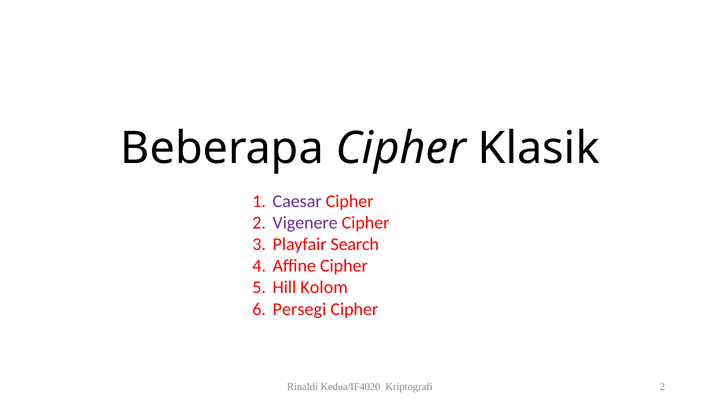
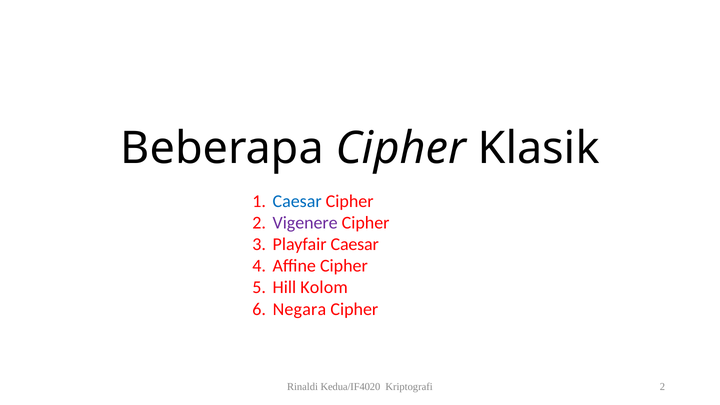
Caesar at (297, 201) colour: purple -> blue
Playfair Search: Search -> Caesar
Persegi: Persegi -> Negara
